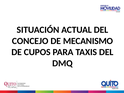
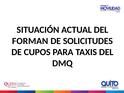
CONCEJO: CONCEJO -> FORMAN
MECANISMO: MECANISMO -> SOLICITUDES
